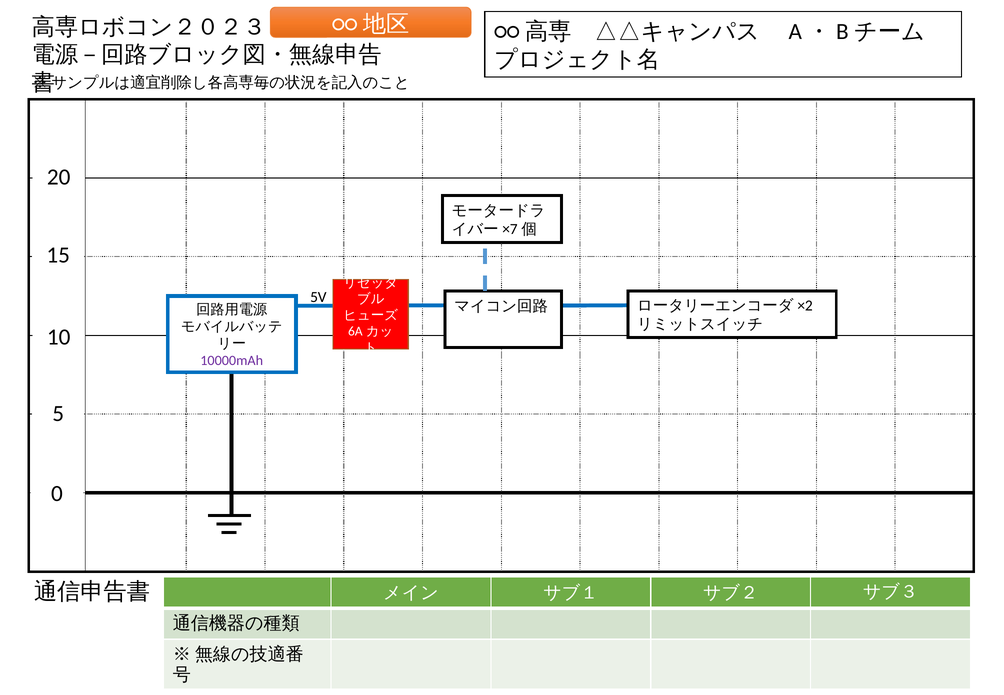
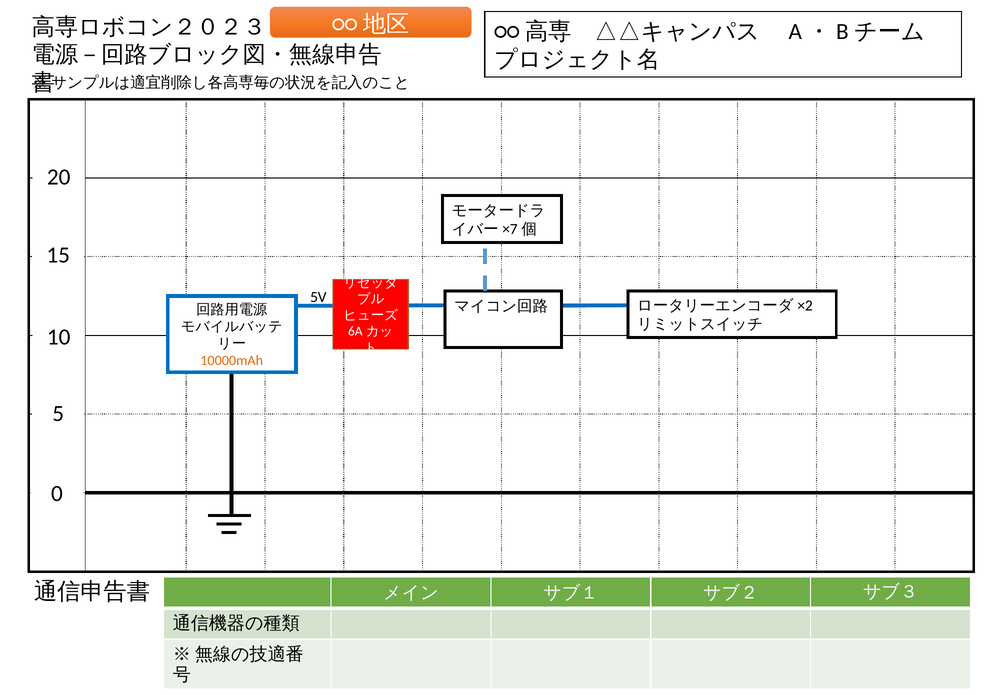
10000mAh colour: purple -> orange
